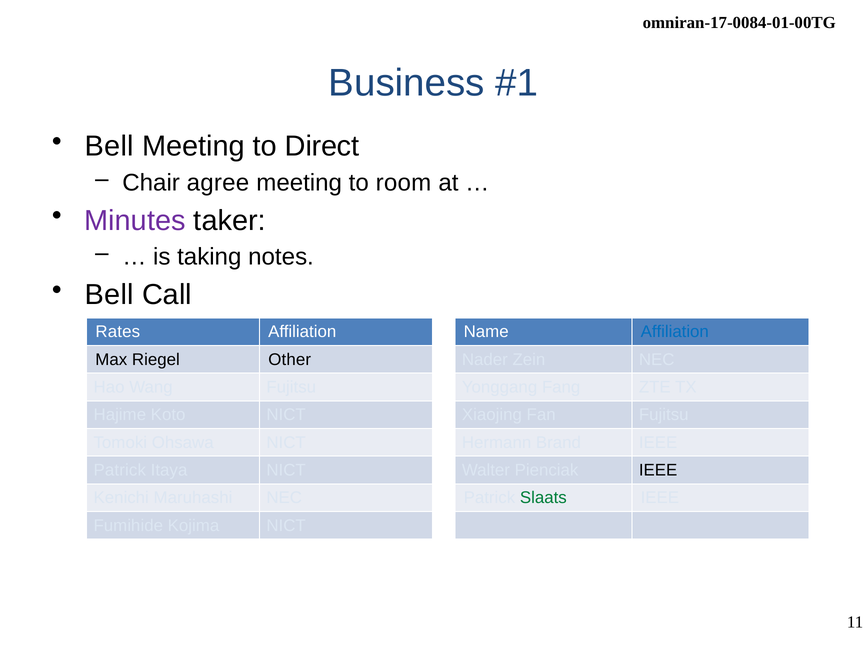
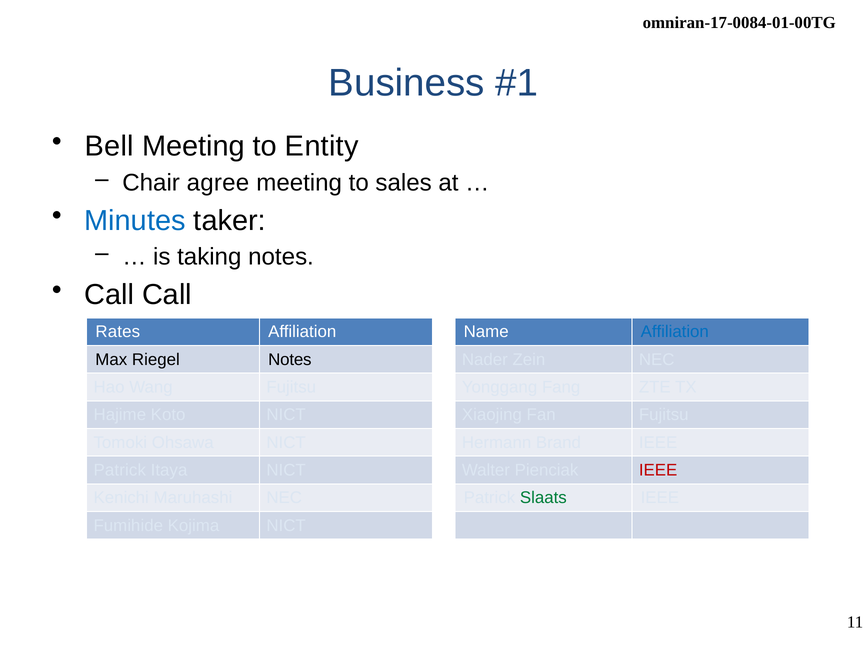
Direct: Direct -> Entity
room: room -> sales
Minutes colour: purple -> blue
Bell at (109, 295): Bell -> Call
Riegel Other: Other -> Notes
IEEE at (658, 470) colour: black -> red
